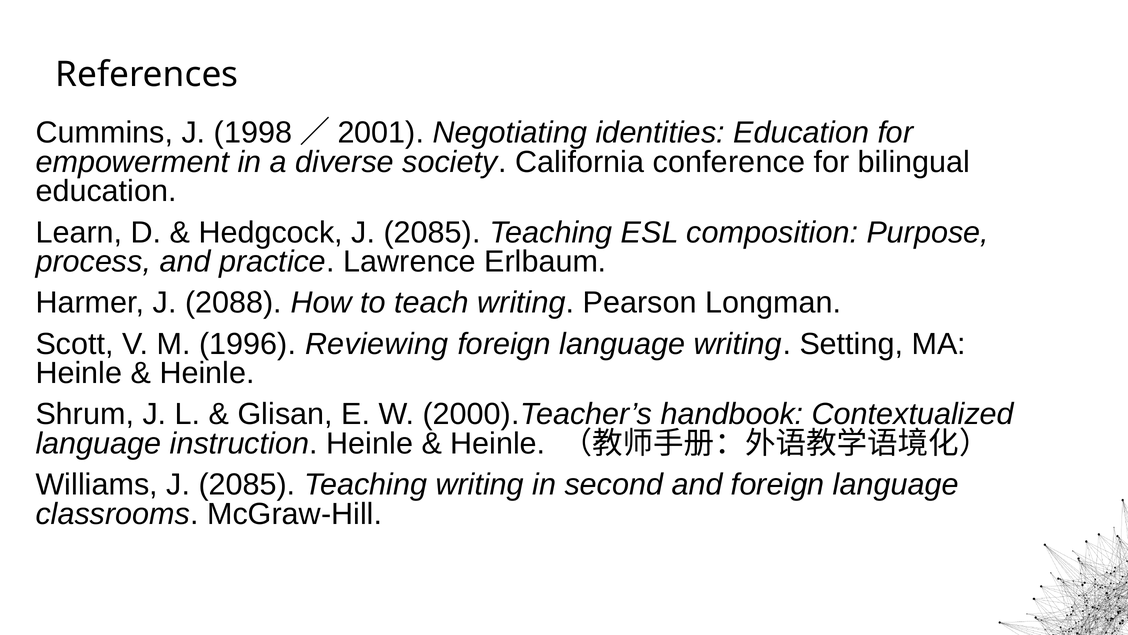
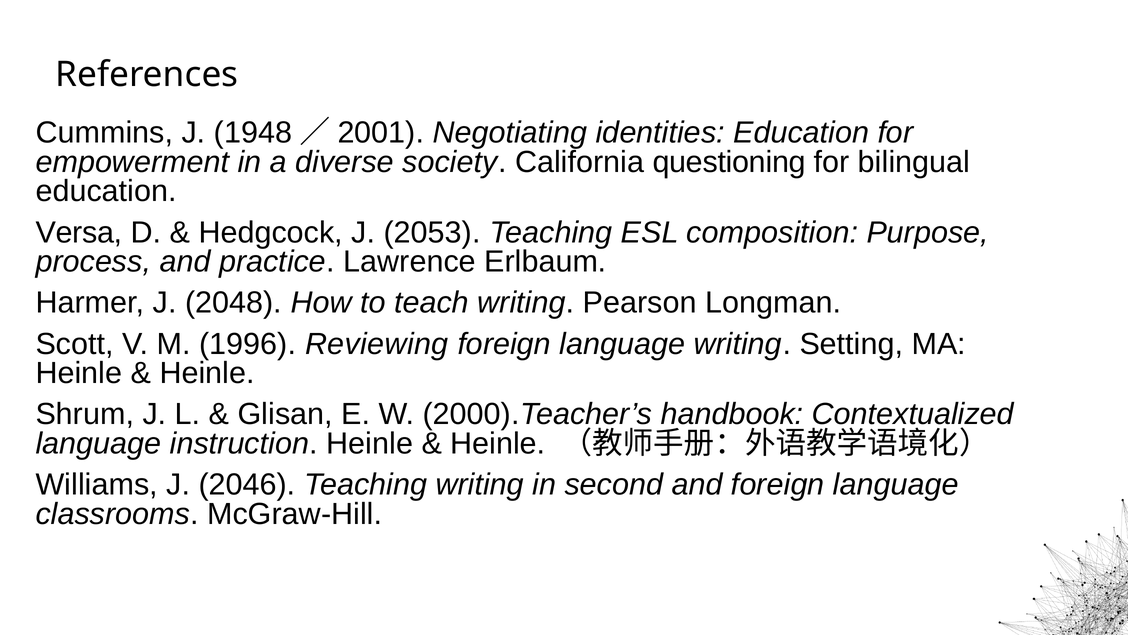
1998: 1998 -> 1948
conference: conference -> questioning
Learn: Learn -> Versa
Hedgcock J 2085: 2085 -> 2053
2088: 2088 -> 2048
Williams J 2085: 2085 -> 2046
